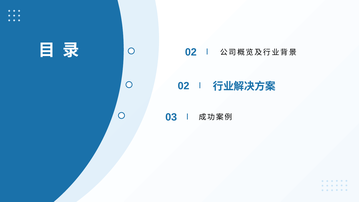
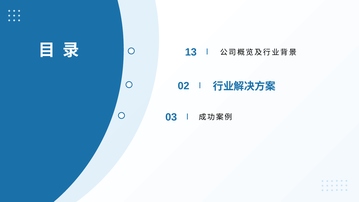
02 at (191, 52): 02 -> 13
